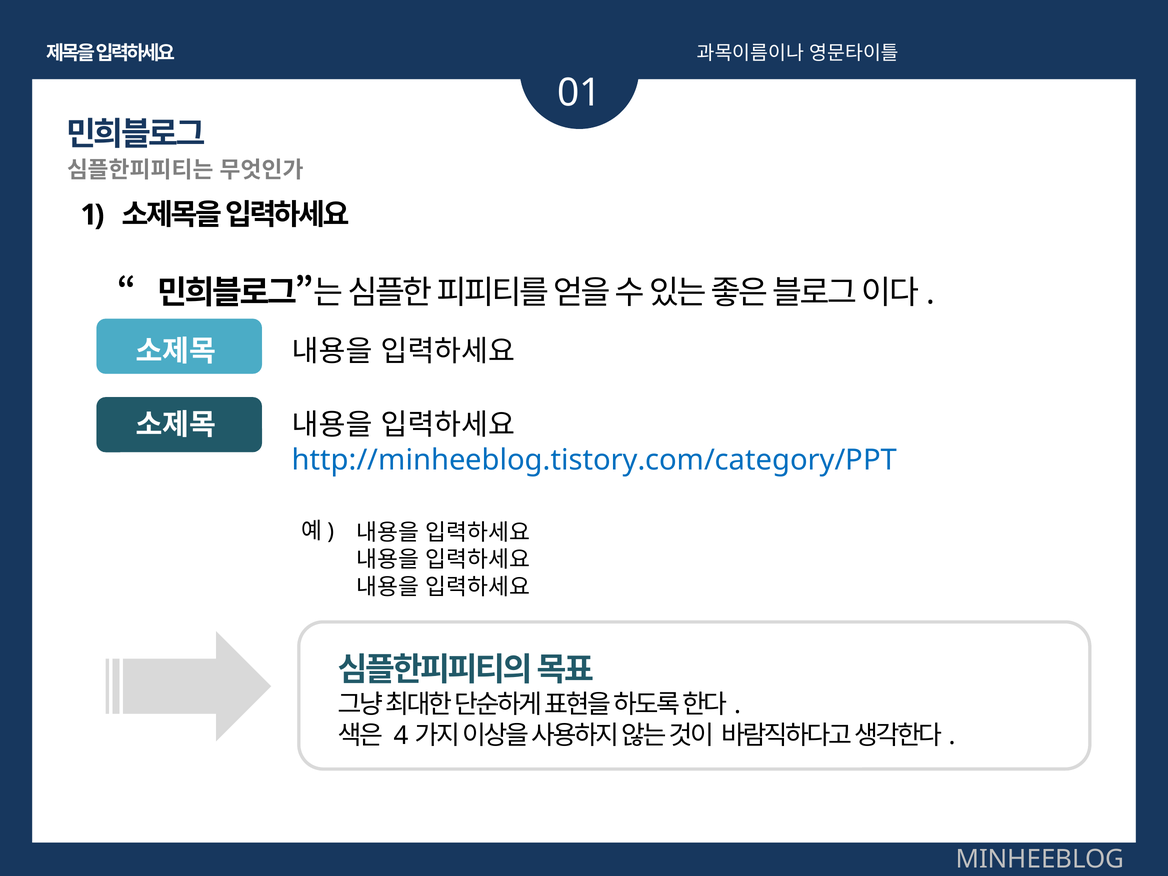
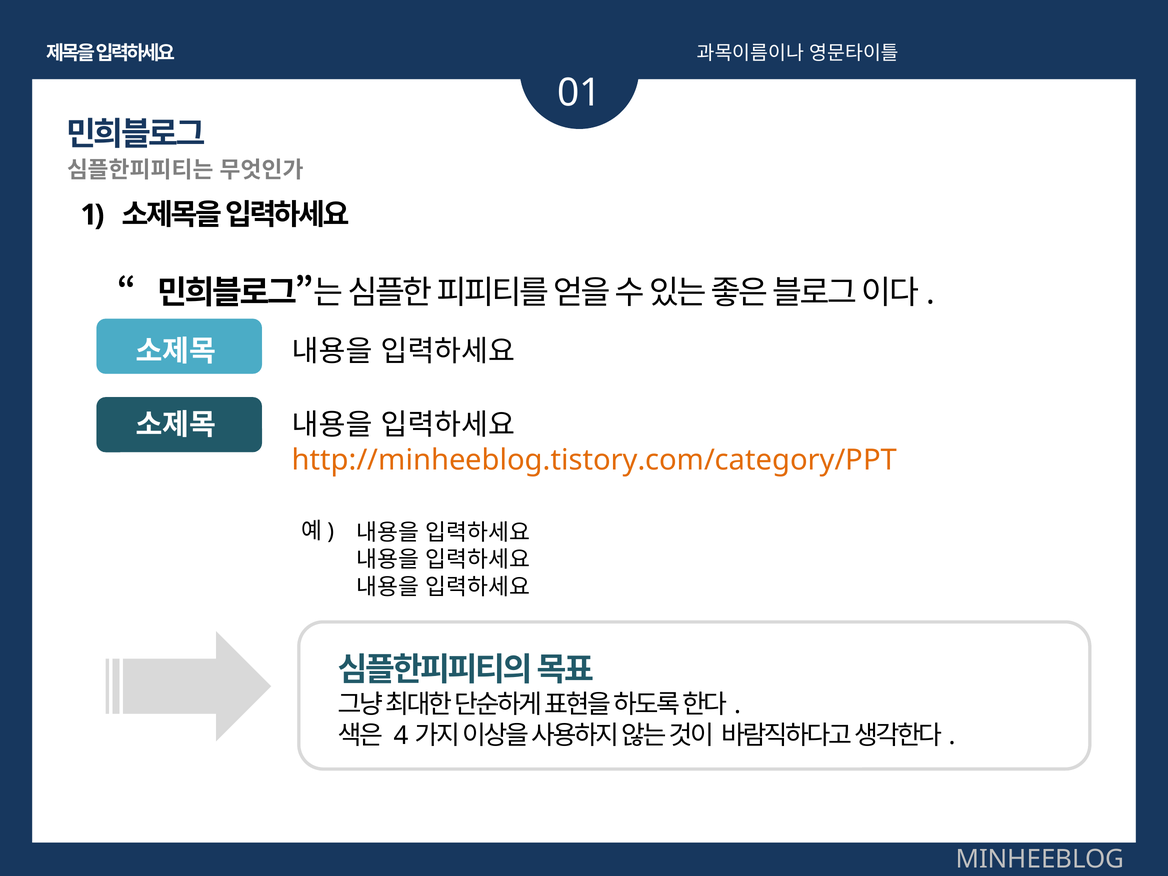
http://minheeblog.tistory.com/category/PPT colour: blue -> orange
